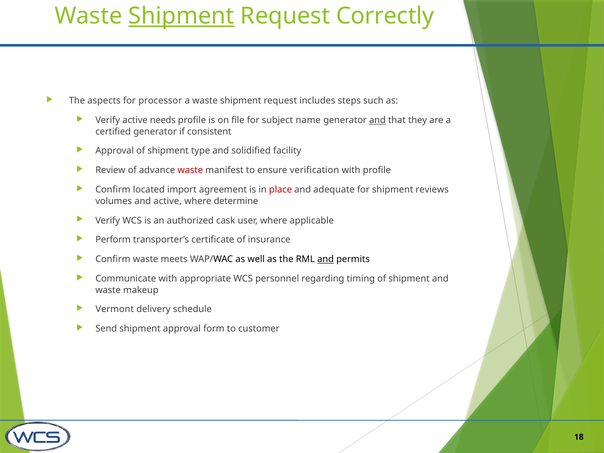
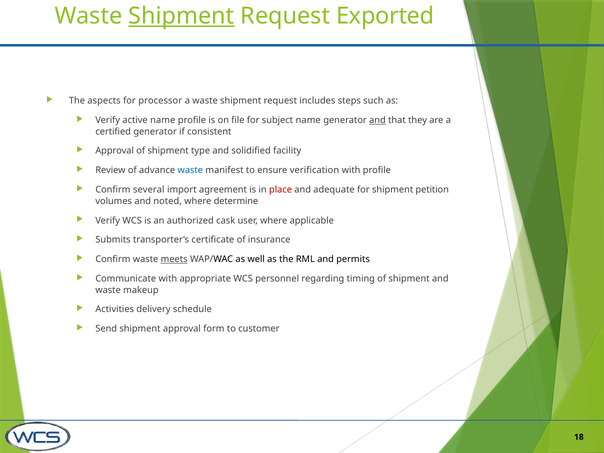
Correctly: Correctly -> Exported
active needs: needs -> name
waste at (190, 170) colour: red -> blue
located: located -> several
reviews: reviews -> petition
and active: active -> noted
Perform: Perform -> Submits
meets underline: none -> present
and at (326, 259) underline: present -> none
Vermont: Vermont -> Activities
